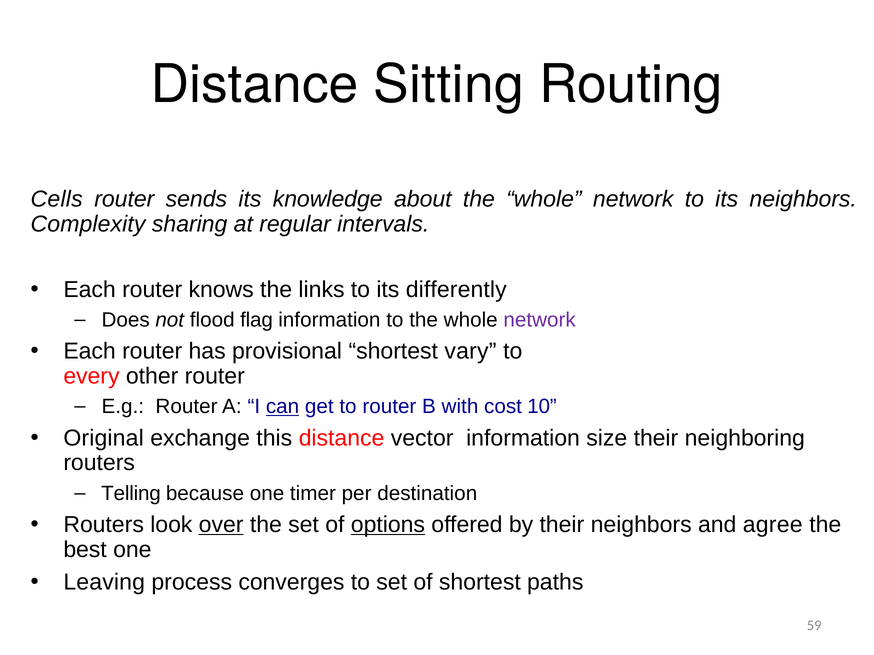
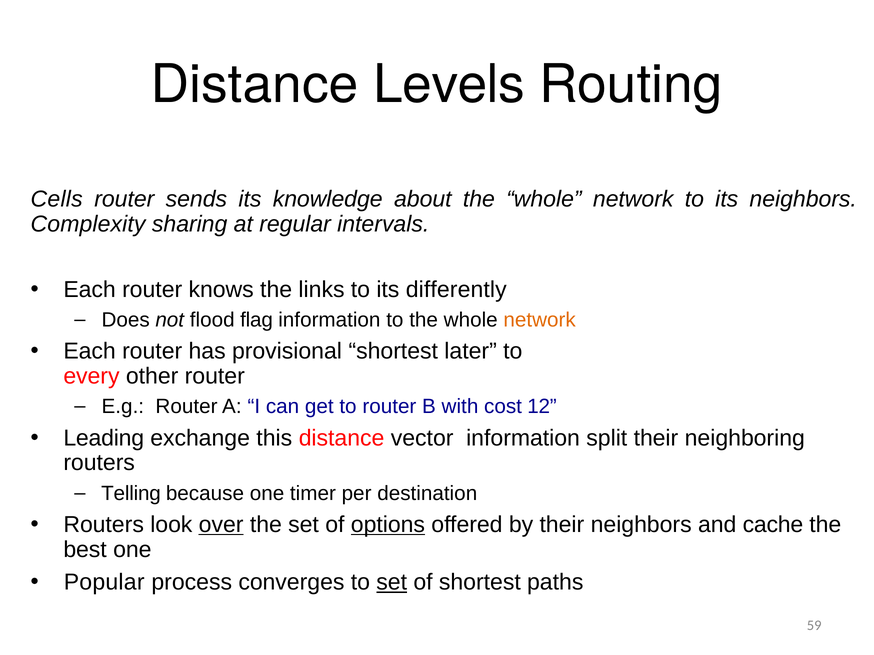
Sitting: Sitting -> Levels
network at (540, 320) colour: purple -> orange
vary: vary -> later
can underline: present -> none
10: 10 -> 12
Original: Original -> Leading
size: size -> split
agree: agree -> cache
Leaving: Leaving -> Popular
set at (392, 583) underline: none -> present
